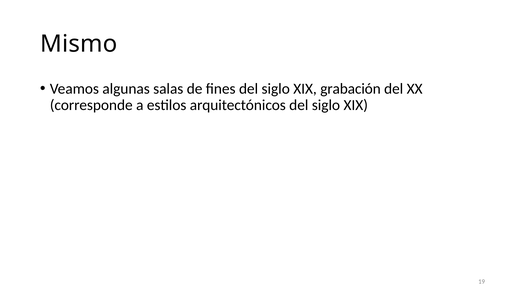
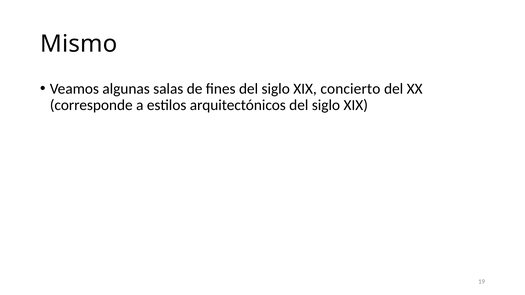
grabación: grabación -> concierto
